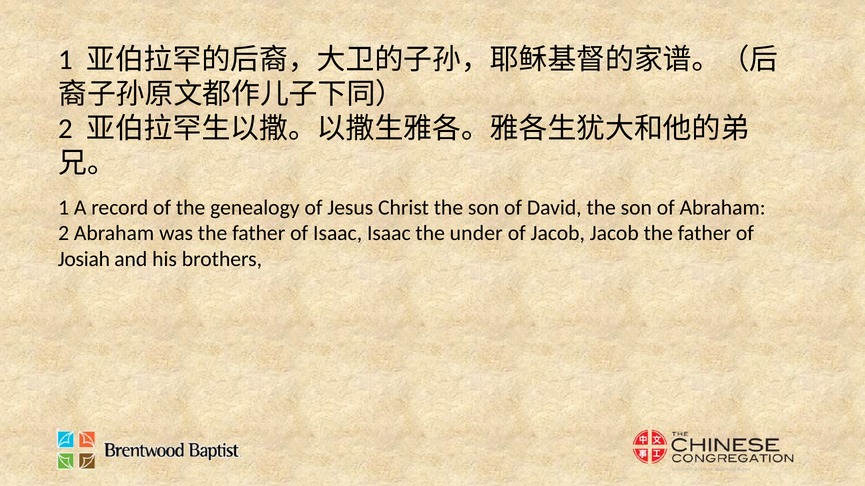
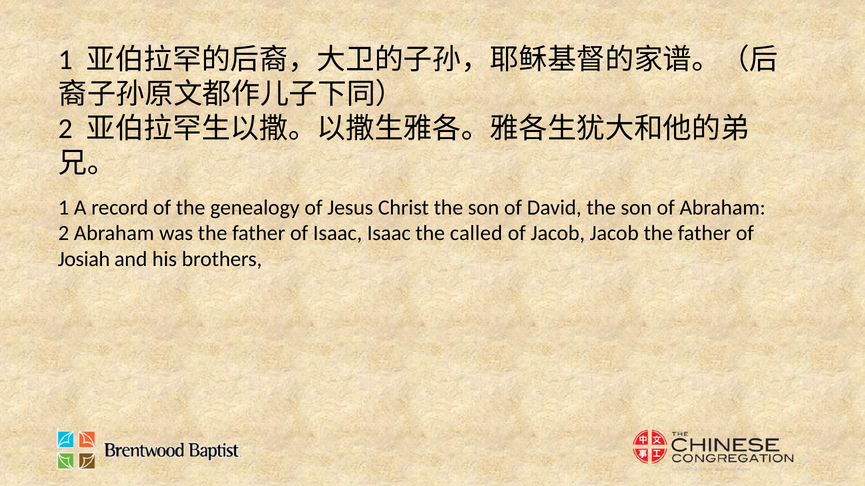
under: under -> called
